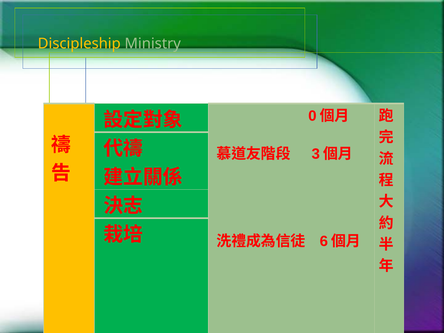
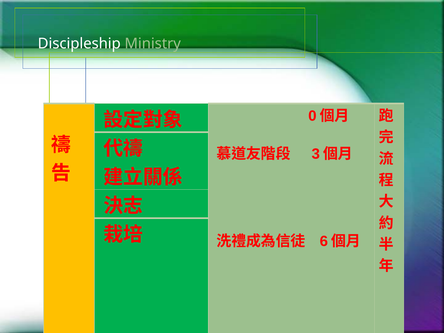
Discipleship colour: yellow -> white
